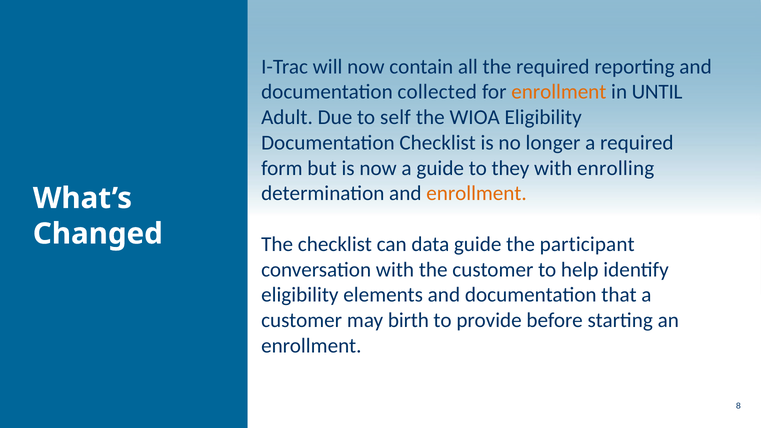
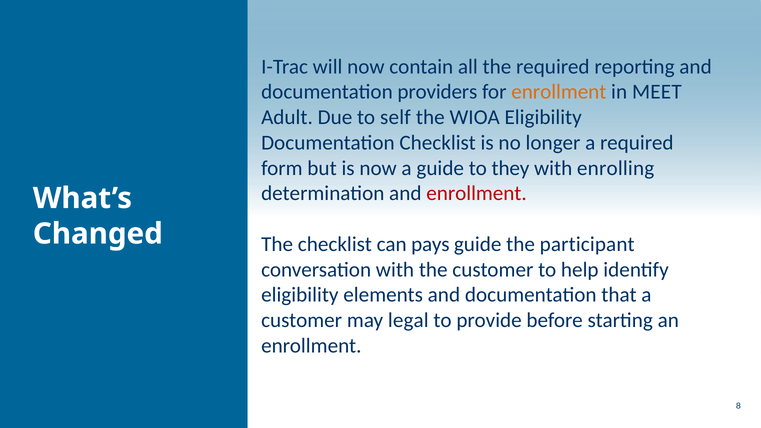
collected: collected -> providers
UNTIL: UNTIL -> MEET
enrollment at (477, 194) colour: orange -> red
data: data -> pays
birth: birth -> legal
